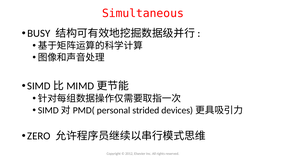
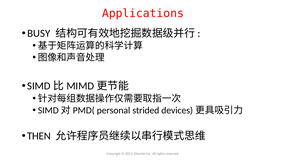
Simultaneous: Simultaneous -> Applications
ZERO: ZERO -> THEN
